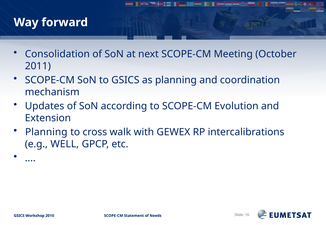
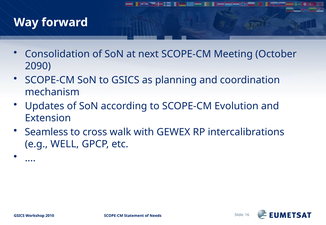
2011: 2011 -> 2090
Planning at (46, 133): Planning -> Seamless
